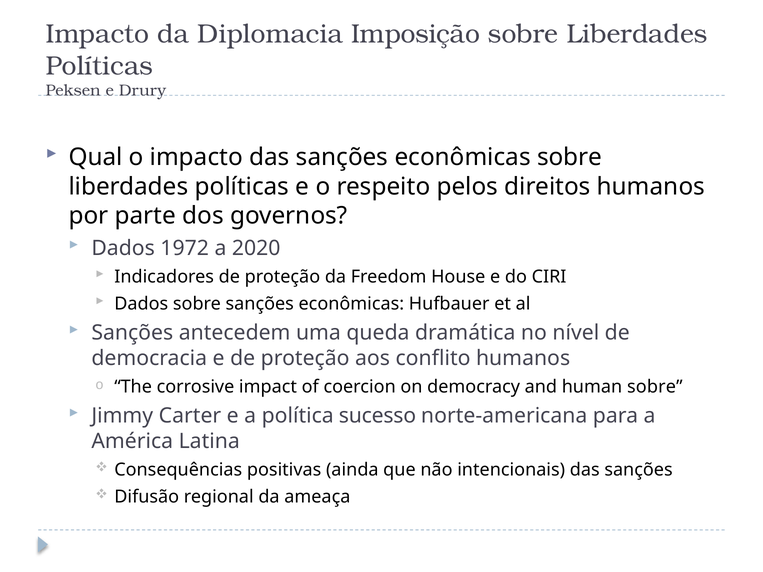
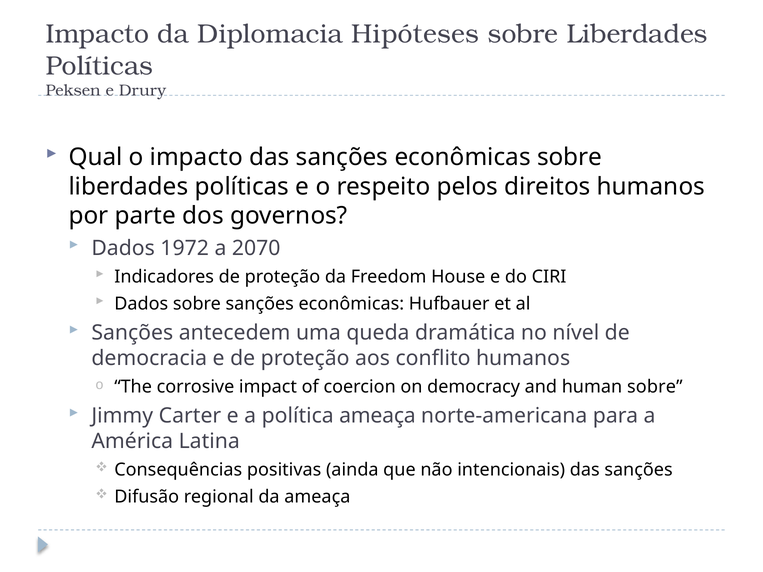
Imposição: Imposição -> Hipóteses
2020: 2020 -> 2070
política sucesso: sucesso -> ameaça
